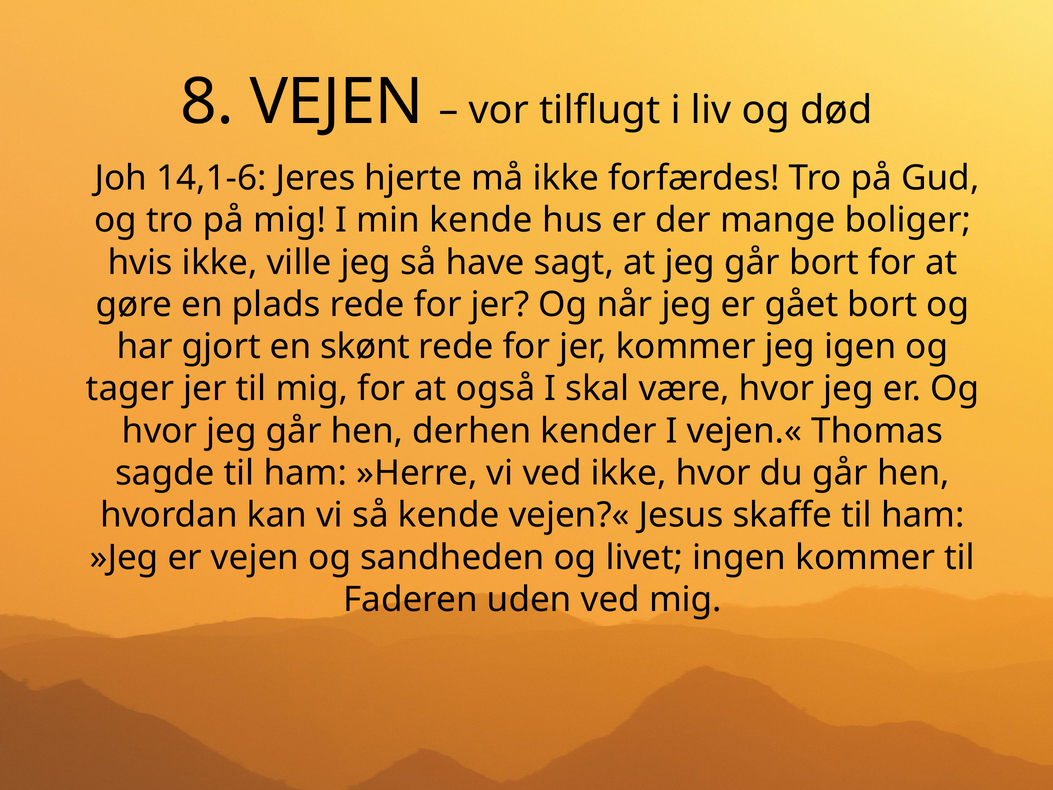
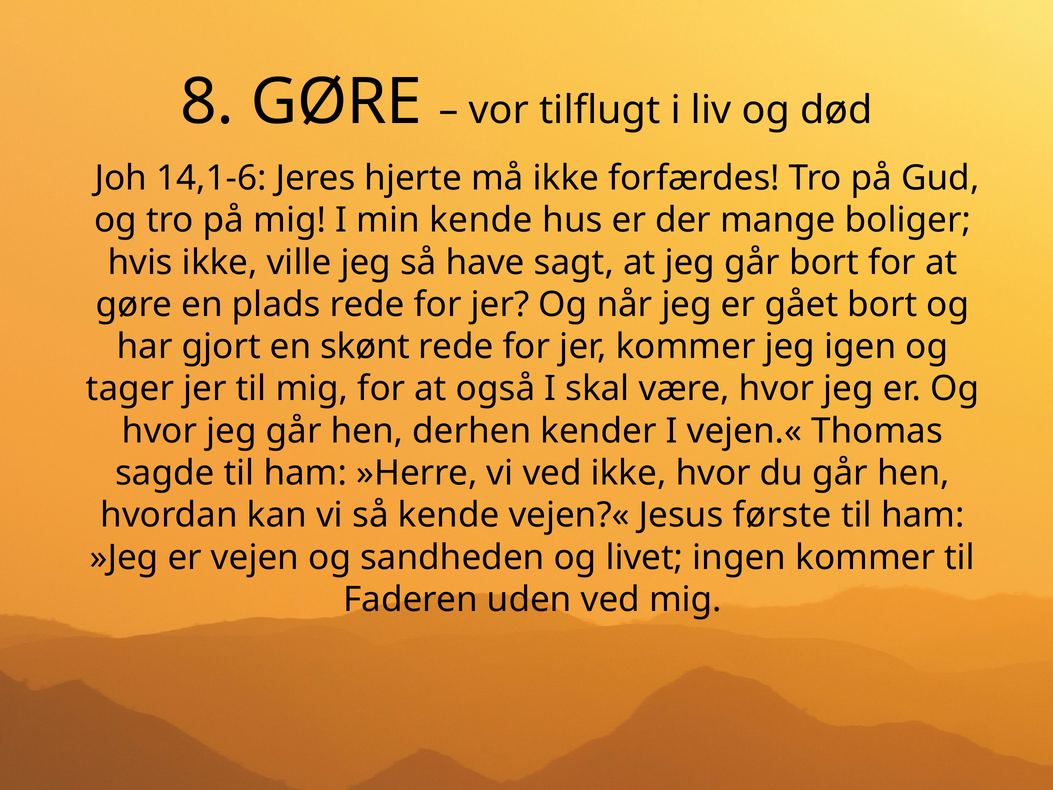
8 VEJEN: VEJEN -> GØRE
skaffe: skaffe -> første
